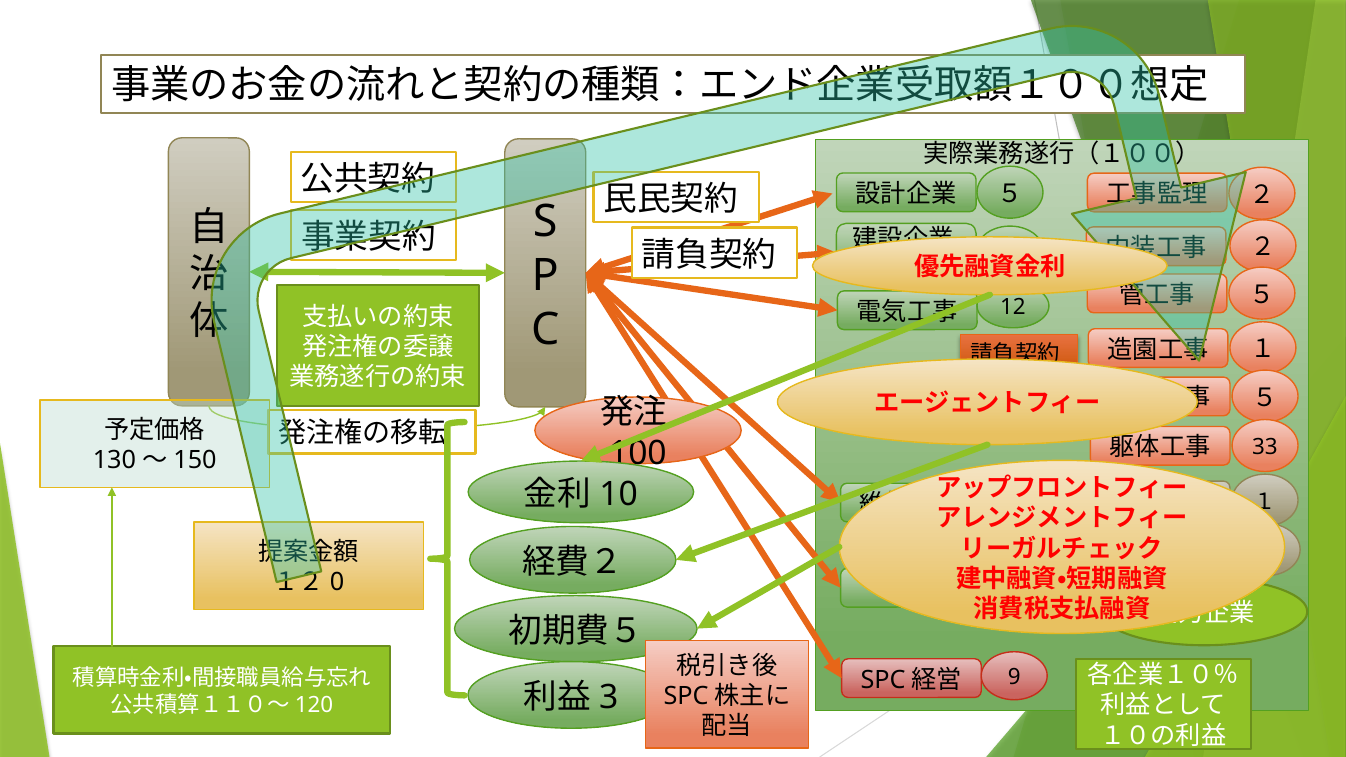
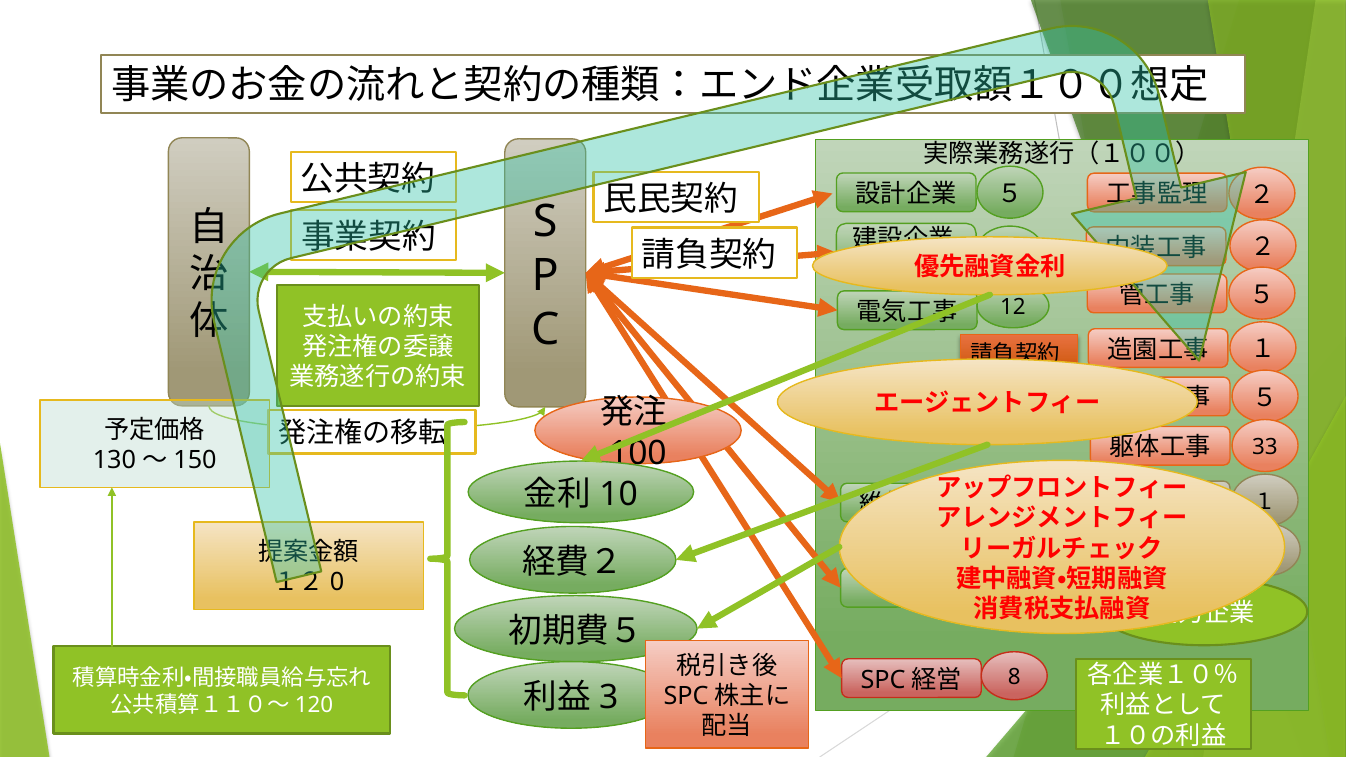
9: 9 -> 8
